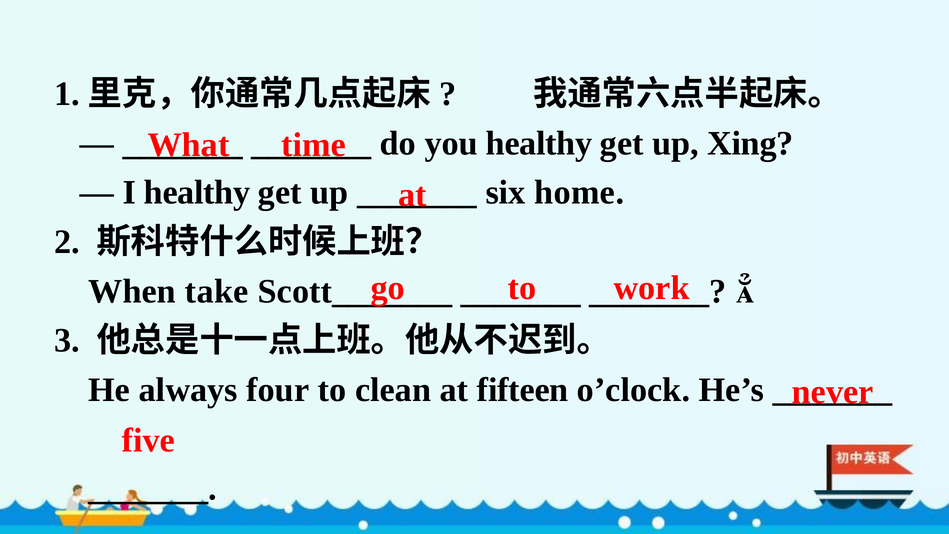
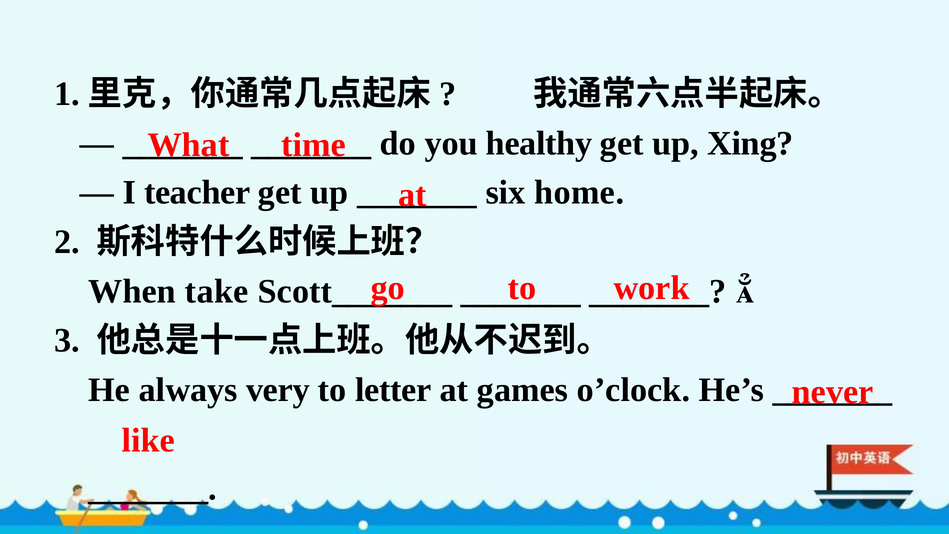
I healthy: healthy -> teacher
four: four -> very
clean: clean -> letter
fifteen: fifteen -> games
five: five -> like
